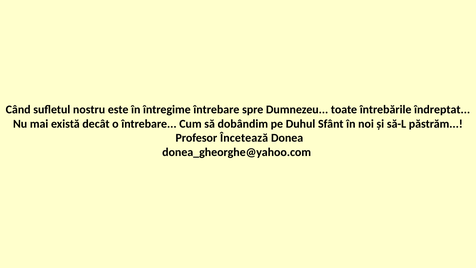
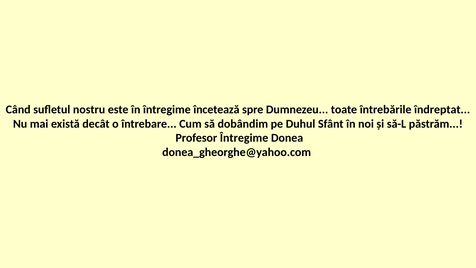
întregime întrebare: întrebare -> încetează
Profesor Încetează: Încetează -> Întregime
